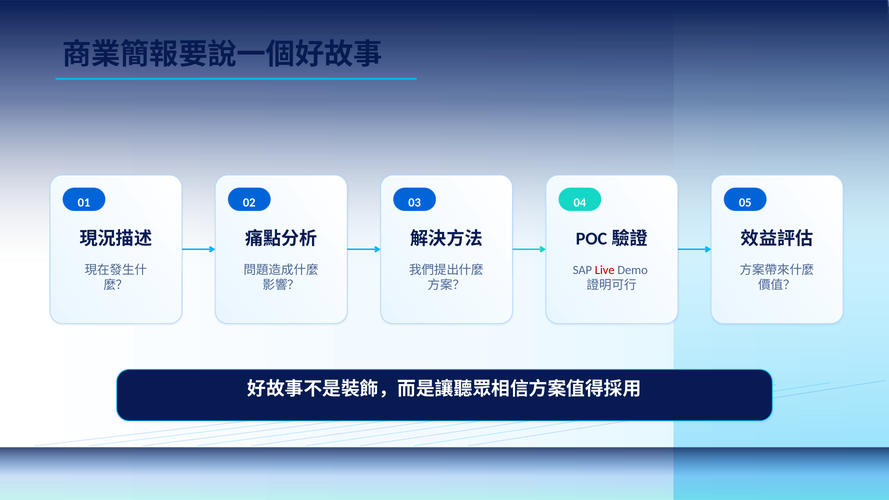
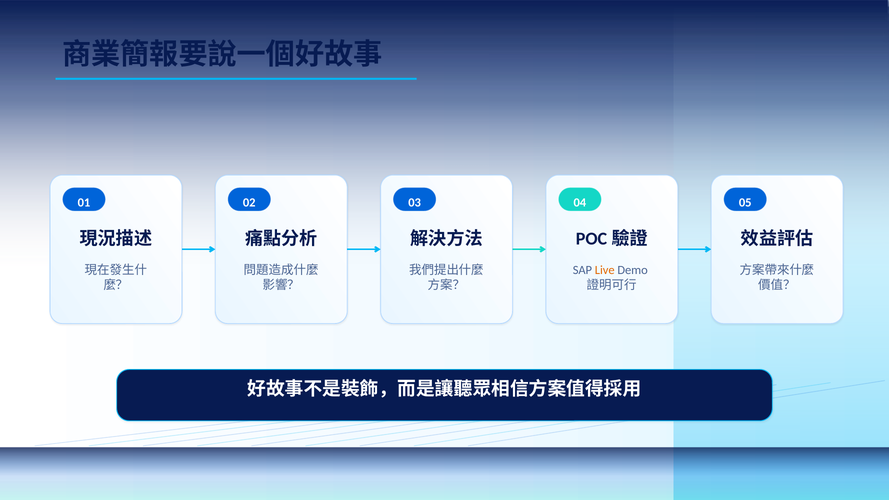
Live colour: red -> orange
